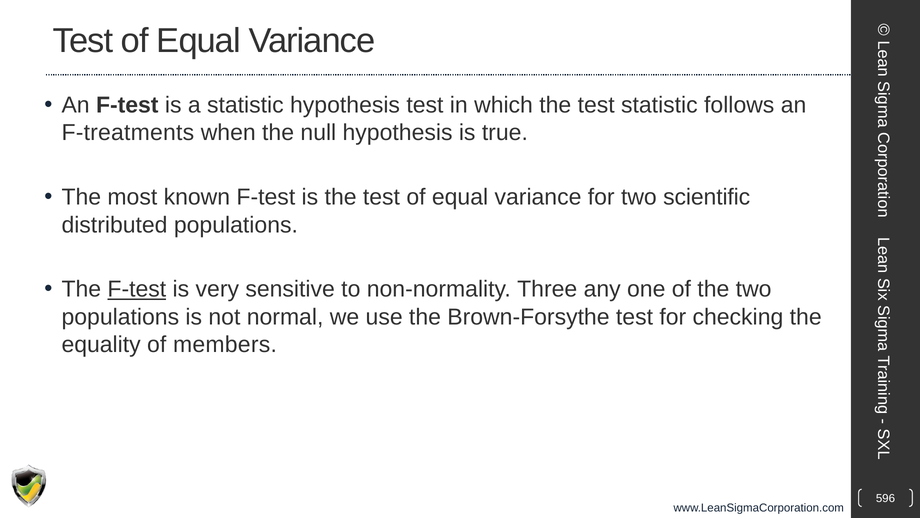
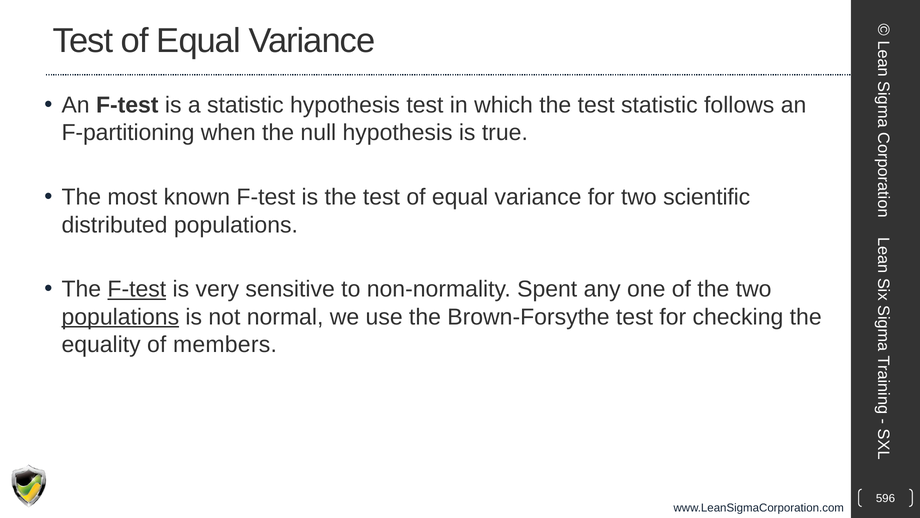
F-treatments: F-treatments -> F-partitioning
Three: Three -> Spent
populations at (120, 317) underline: none -> present
